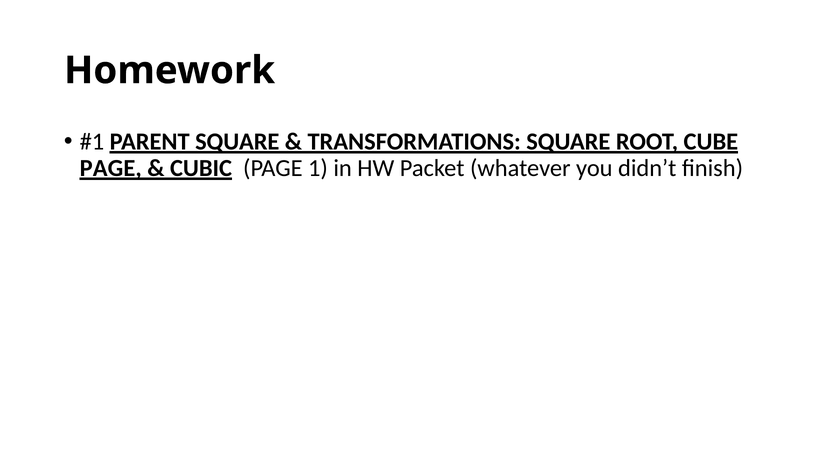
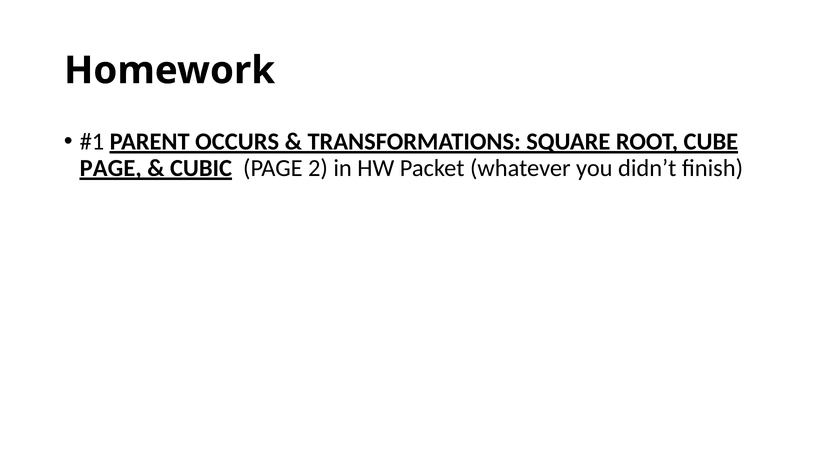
PARENT SQUARE: SQUARE -> OCCURS
1: 1 -> 2
